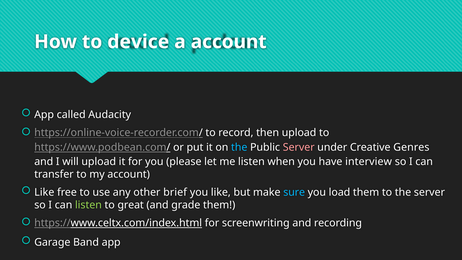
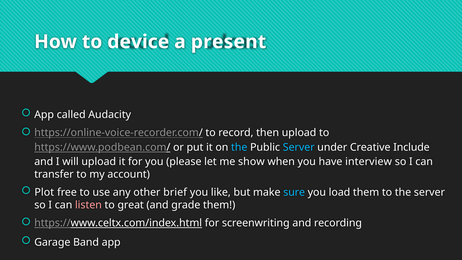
a account: account -> present
Server at (299, 147) colour: pink -> light blue
Genres: Genres -> Include
me listen: listen -> show
Like at (44, 192): Like -> Plot
listen at (88, 205) colour: light green -> pink
